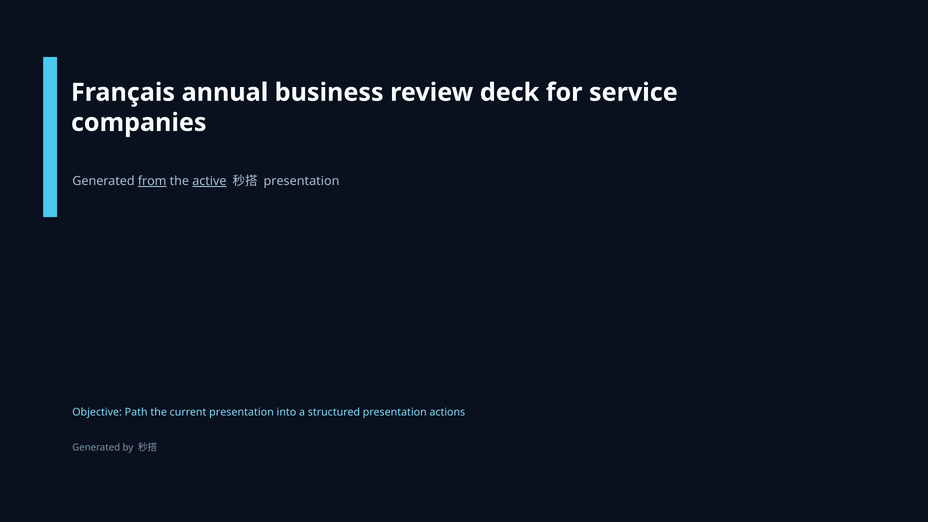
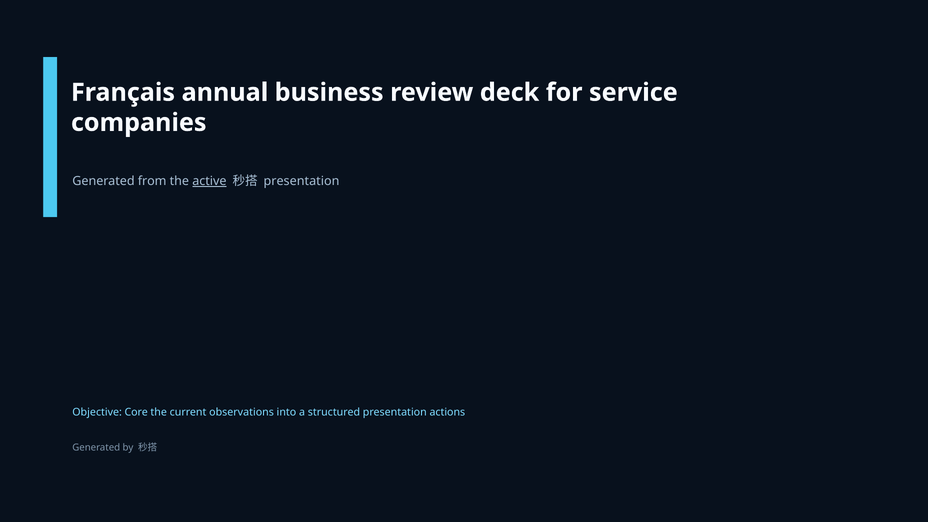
from underline: present -> none
Path: Path -> Core
current presentation: presentation -> observations
